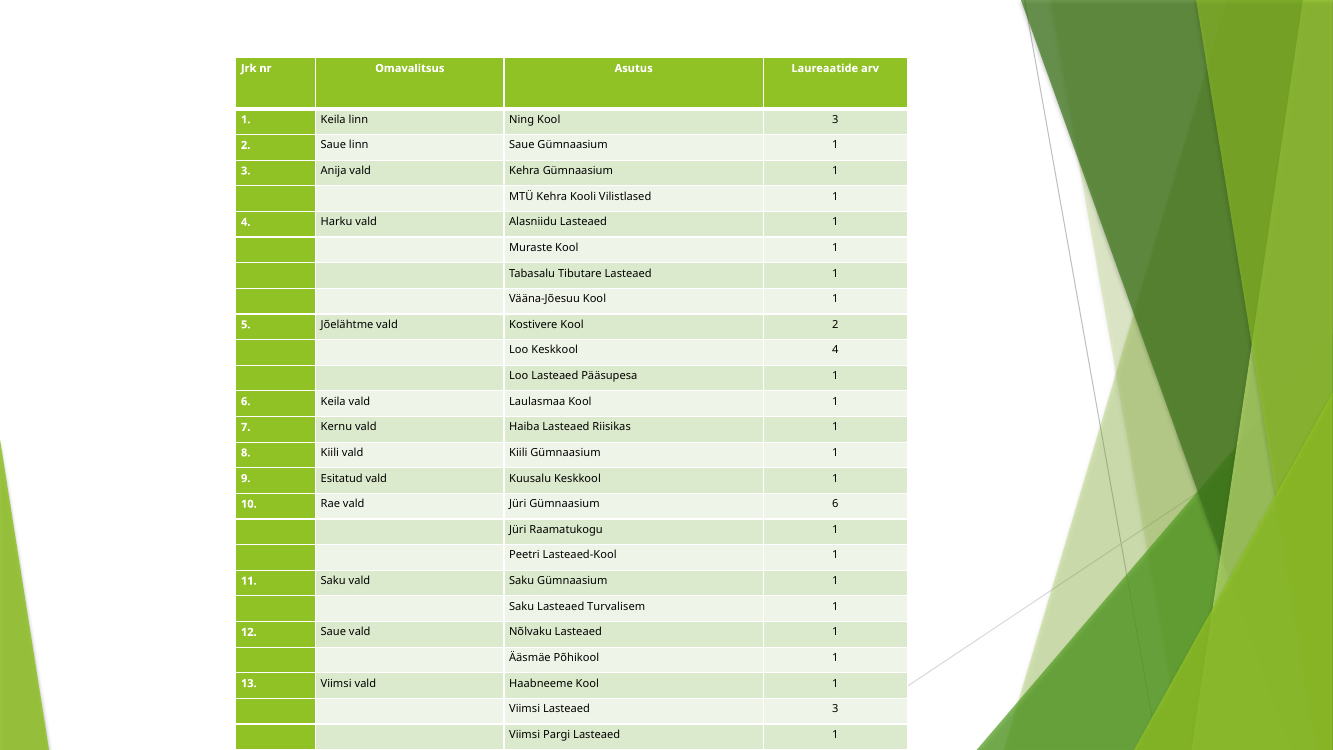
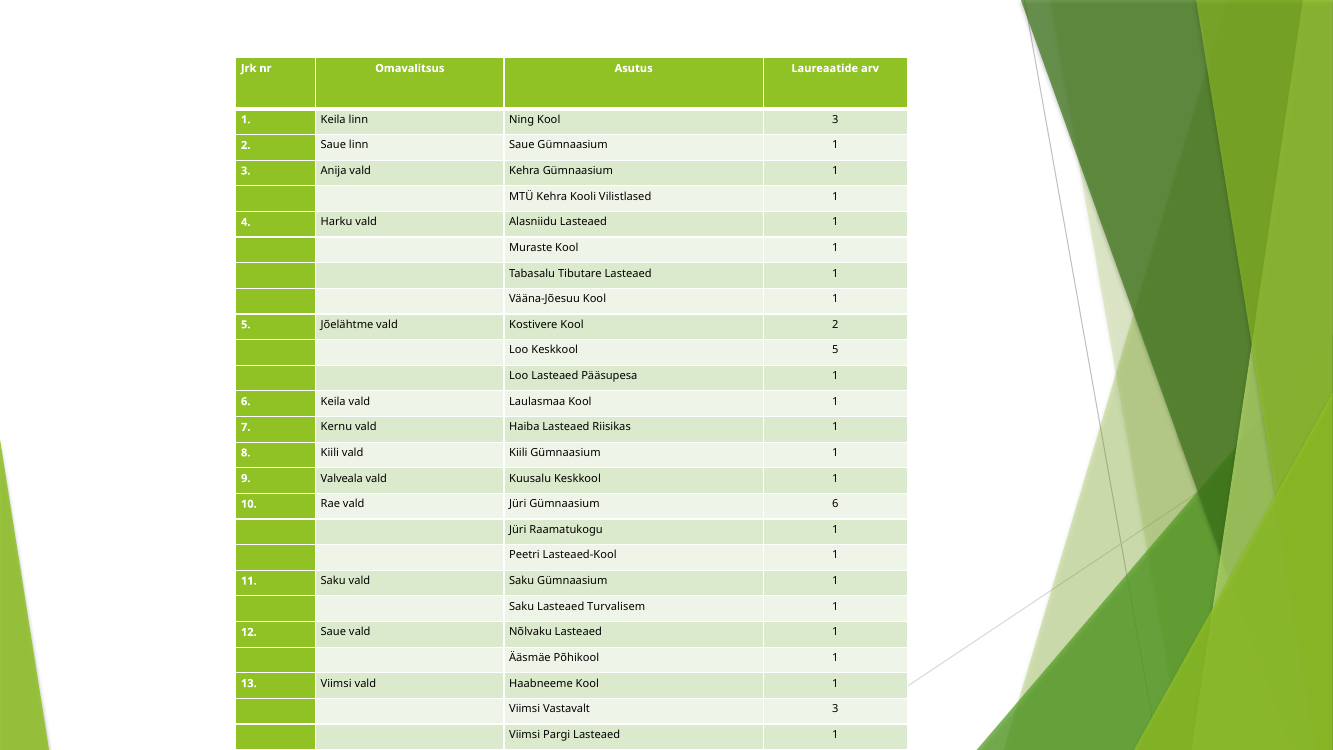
Keskkool 4: 4 -> 5
Esitatud: Esitatud -> Valveala
Viimsi Lasteaed: Lasteaed -> Vastavalt
